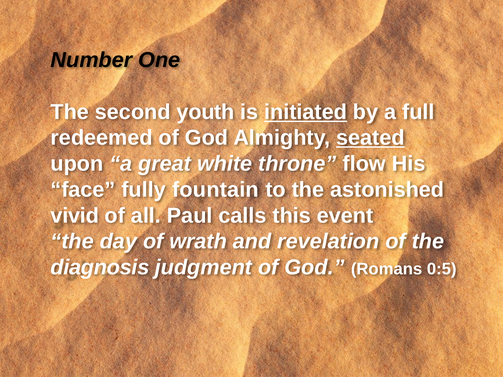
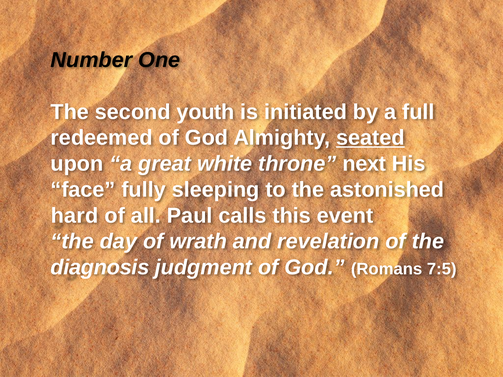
initiated underline: present -> none
flow: flow -> next
fountain: fountain -> sleeping
vivid: vivid -> hard
0:5: 0:5 -> 7:5
